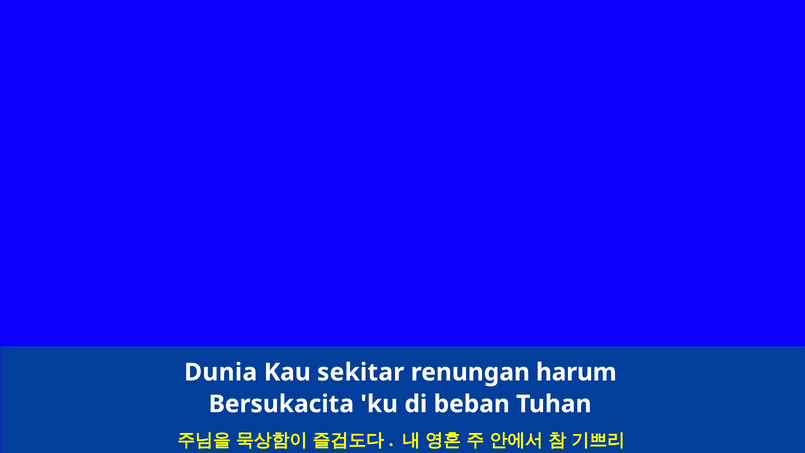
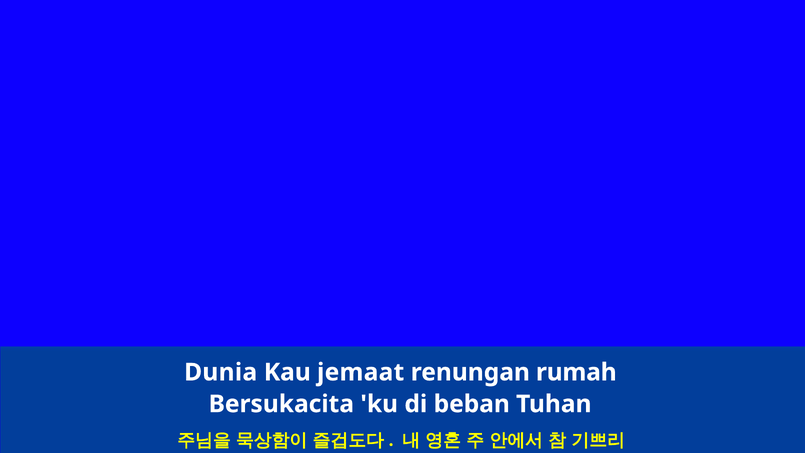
sekitar: sekitar -> jemaat
harum: harum -> rumah
